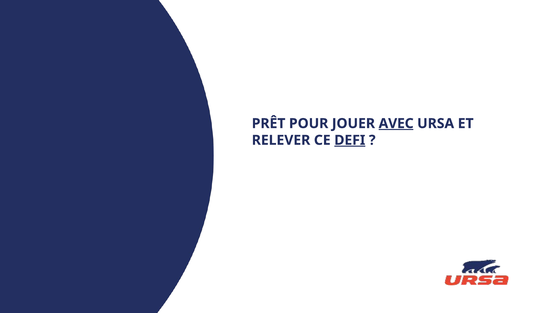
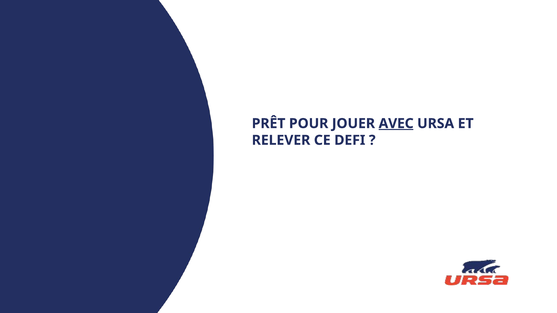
DEFI underline: present -> none
